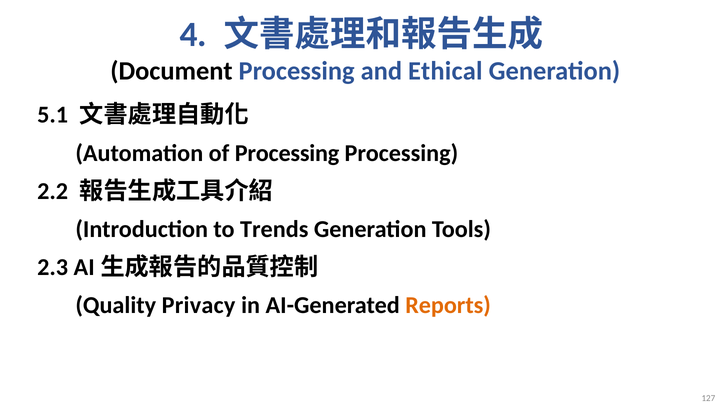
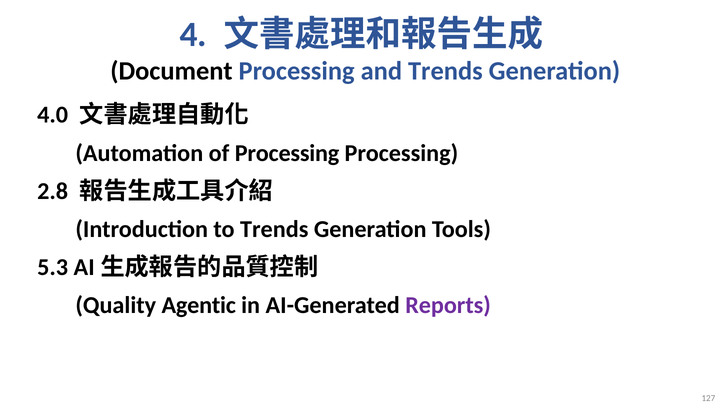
and Ethical: Ethical -> Trends
5.1: 5.1 -> 4.0
2.2: 2.2 -> 2.8
2.3: 2.3 -> 5.3
Privacy: Privacy -> Agentic
Reports colour: orange -> purple
